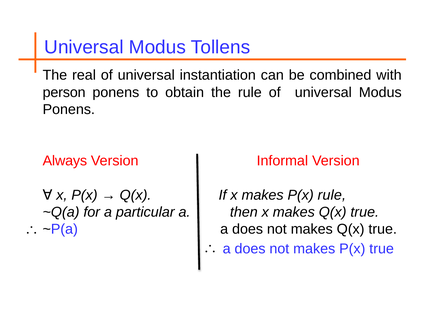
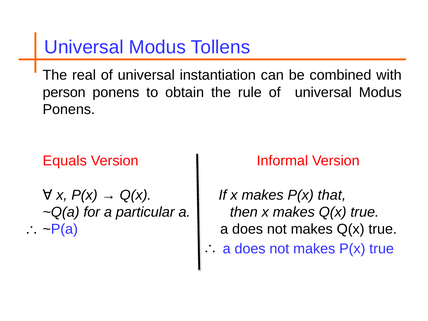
Always: Always -> Equals
P(x rule: rule -> that
